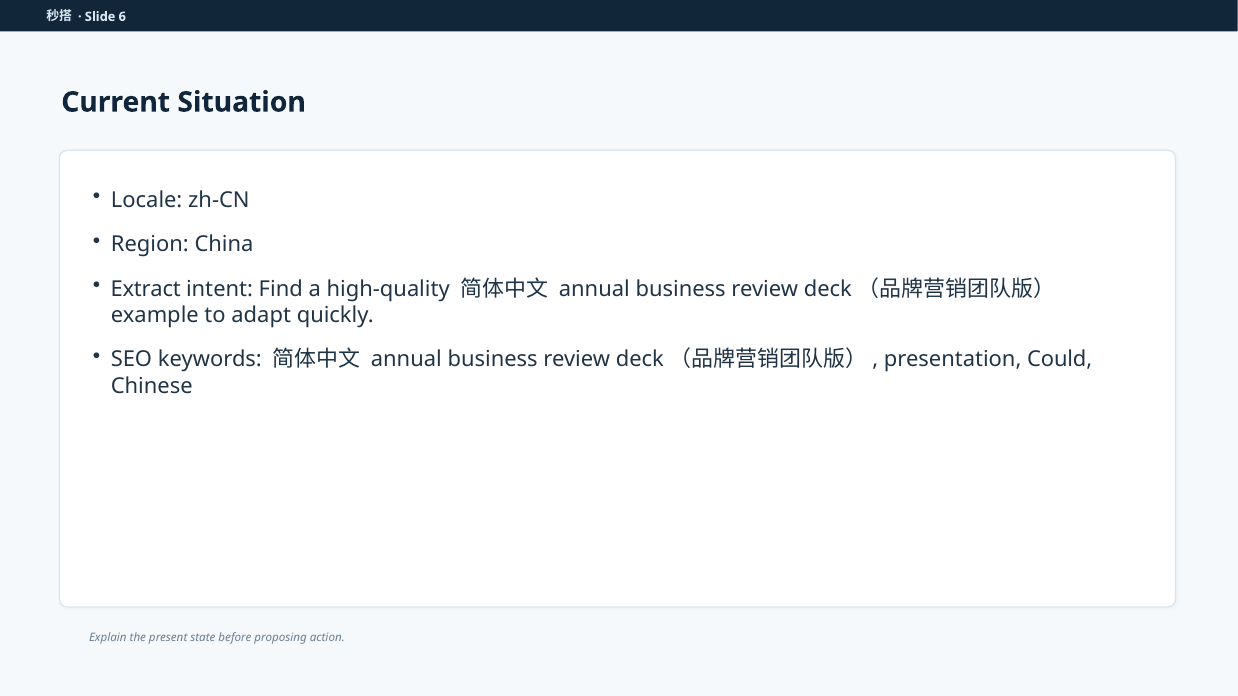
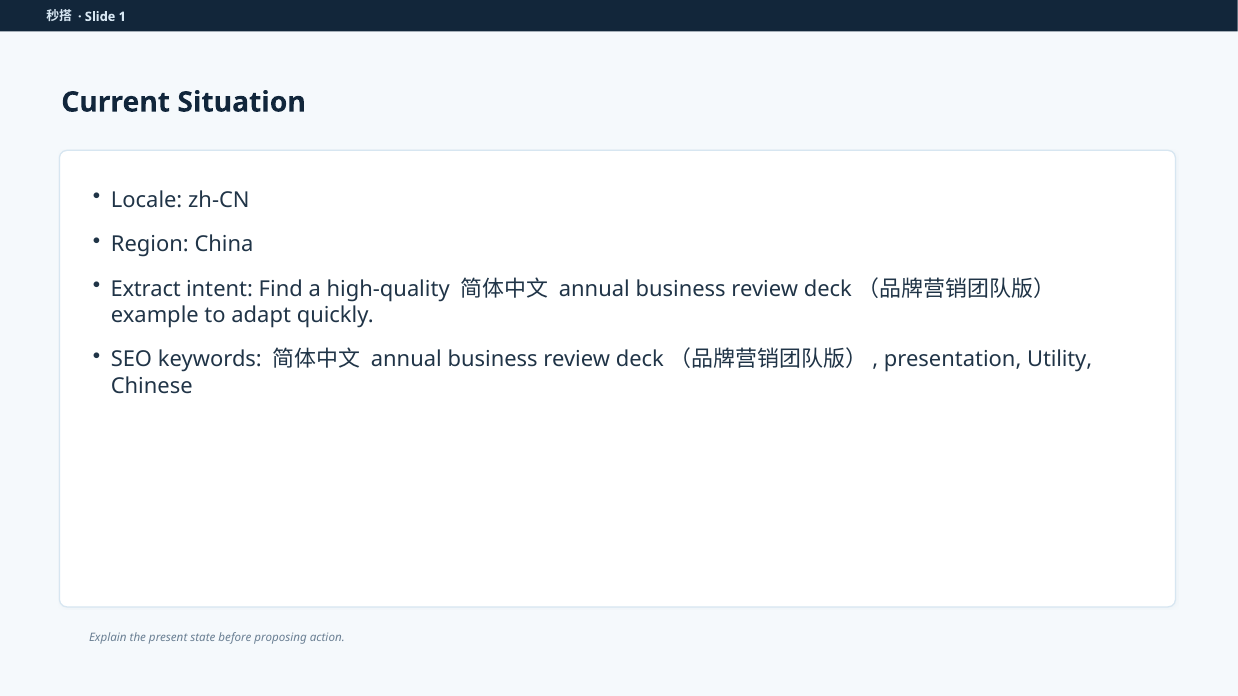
6: 6 -> 1
Could: Could -> Utility
